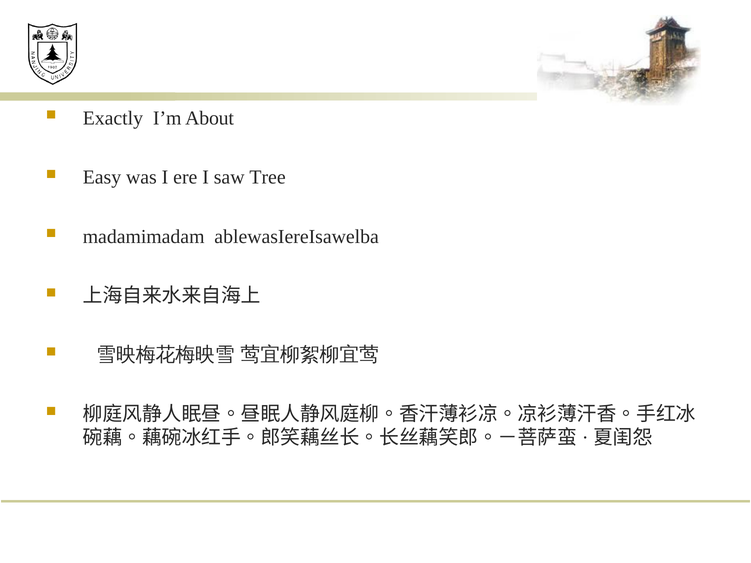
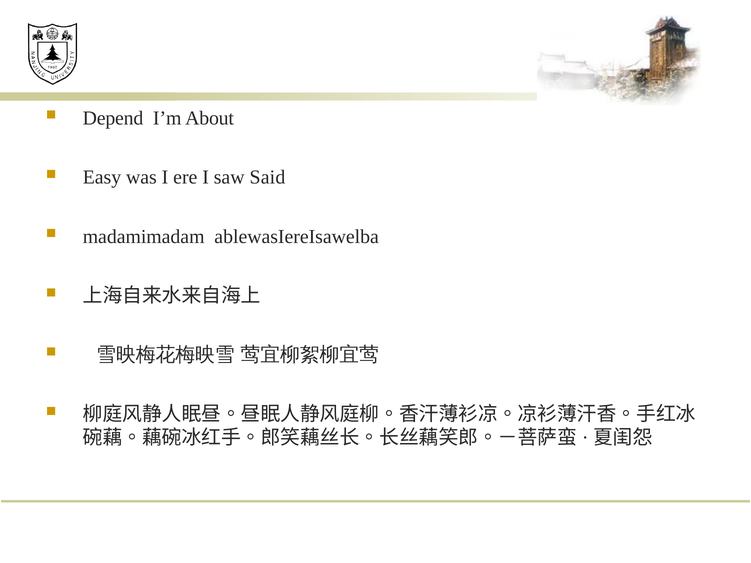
Exactly: Exactly -> Depend
Tree: Tree -> Said
